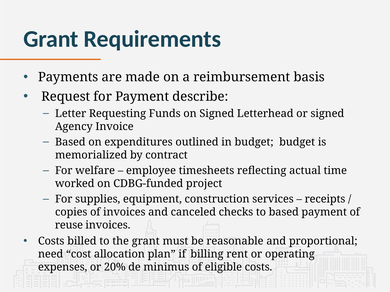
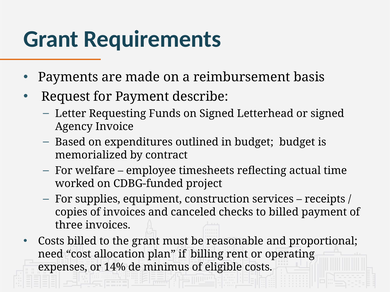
to based: based -> billed
reuse: reuse -> three
20%: 20% -> 14%
